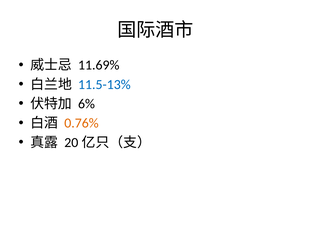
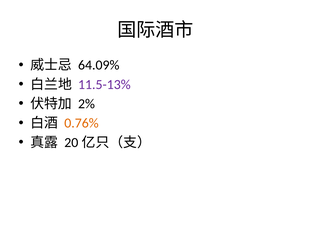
11.69%: 11.69% -> 64.09%
11.5-13% colour: blue -> purple
6%: 6% -> 2%
